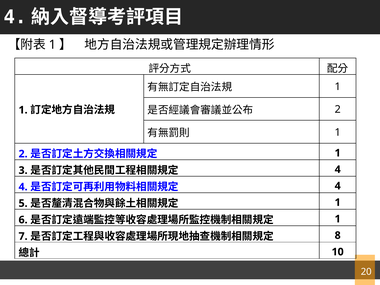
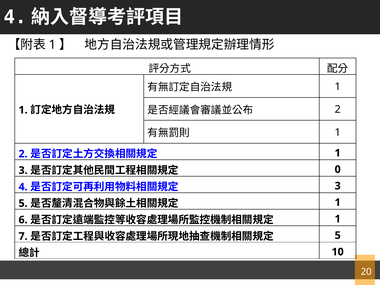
4 at (338, 169): 4 -> 0
4 at (338, 186): 4 -> 3
8 at (338, 235): 8 -> 5
